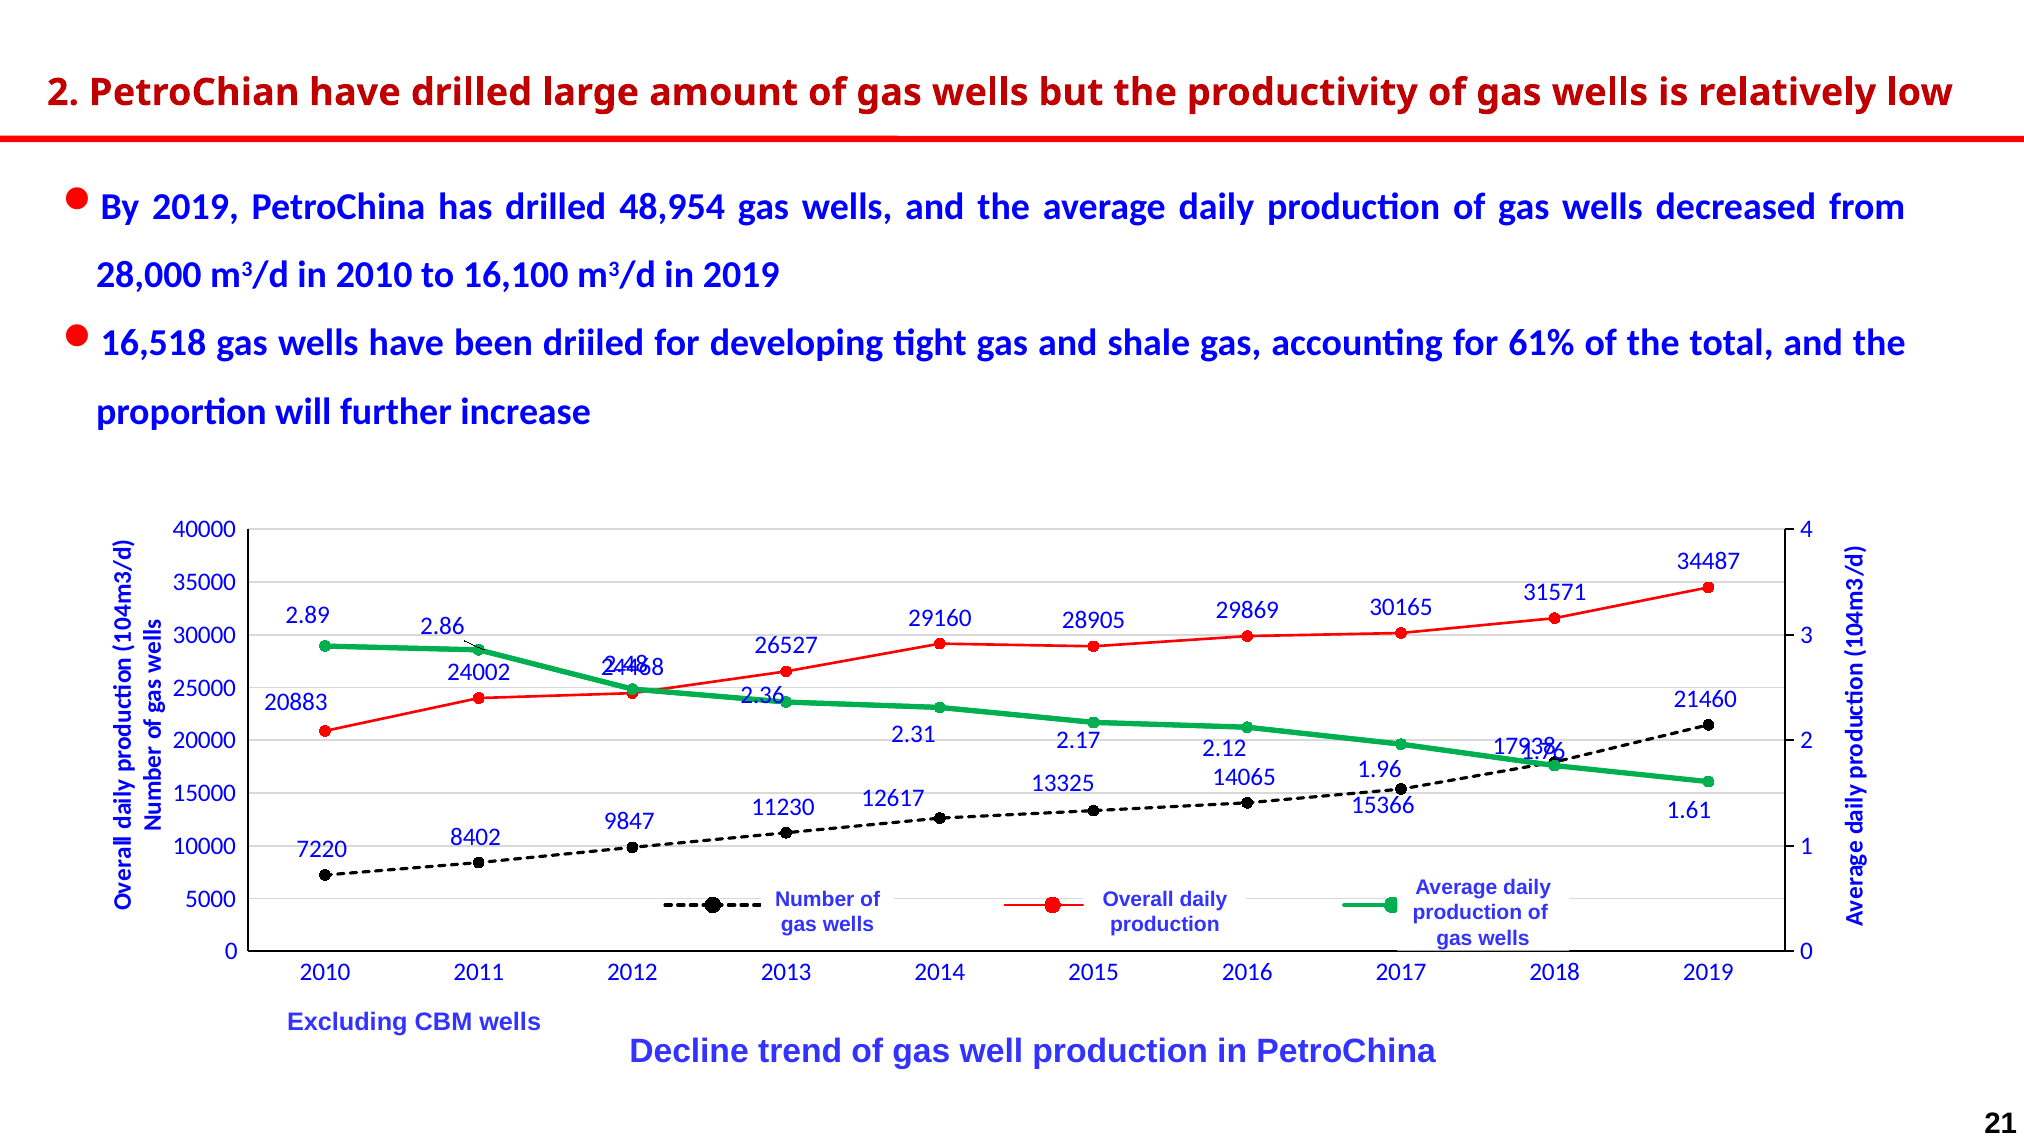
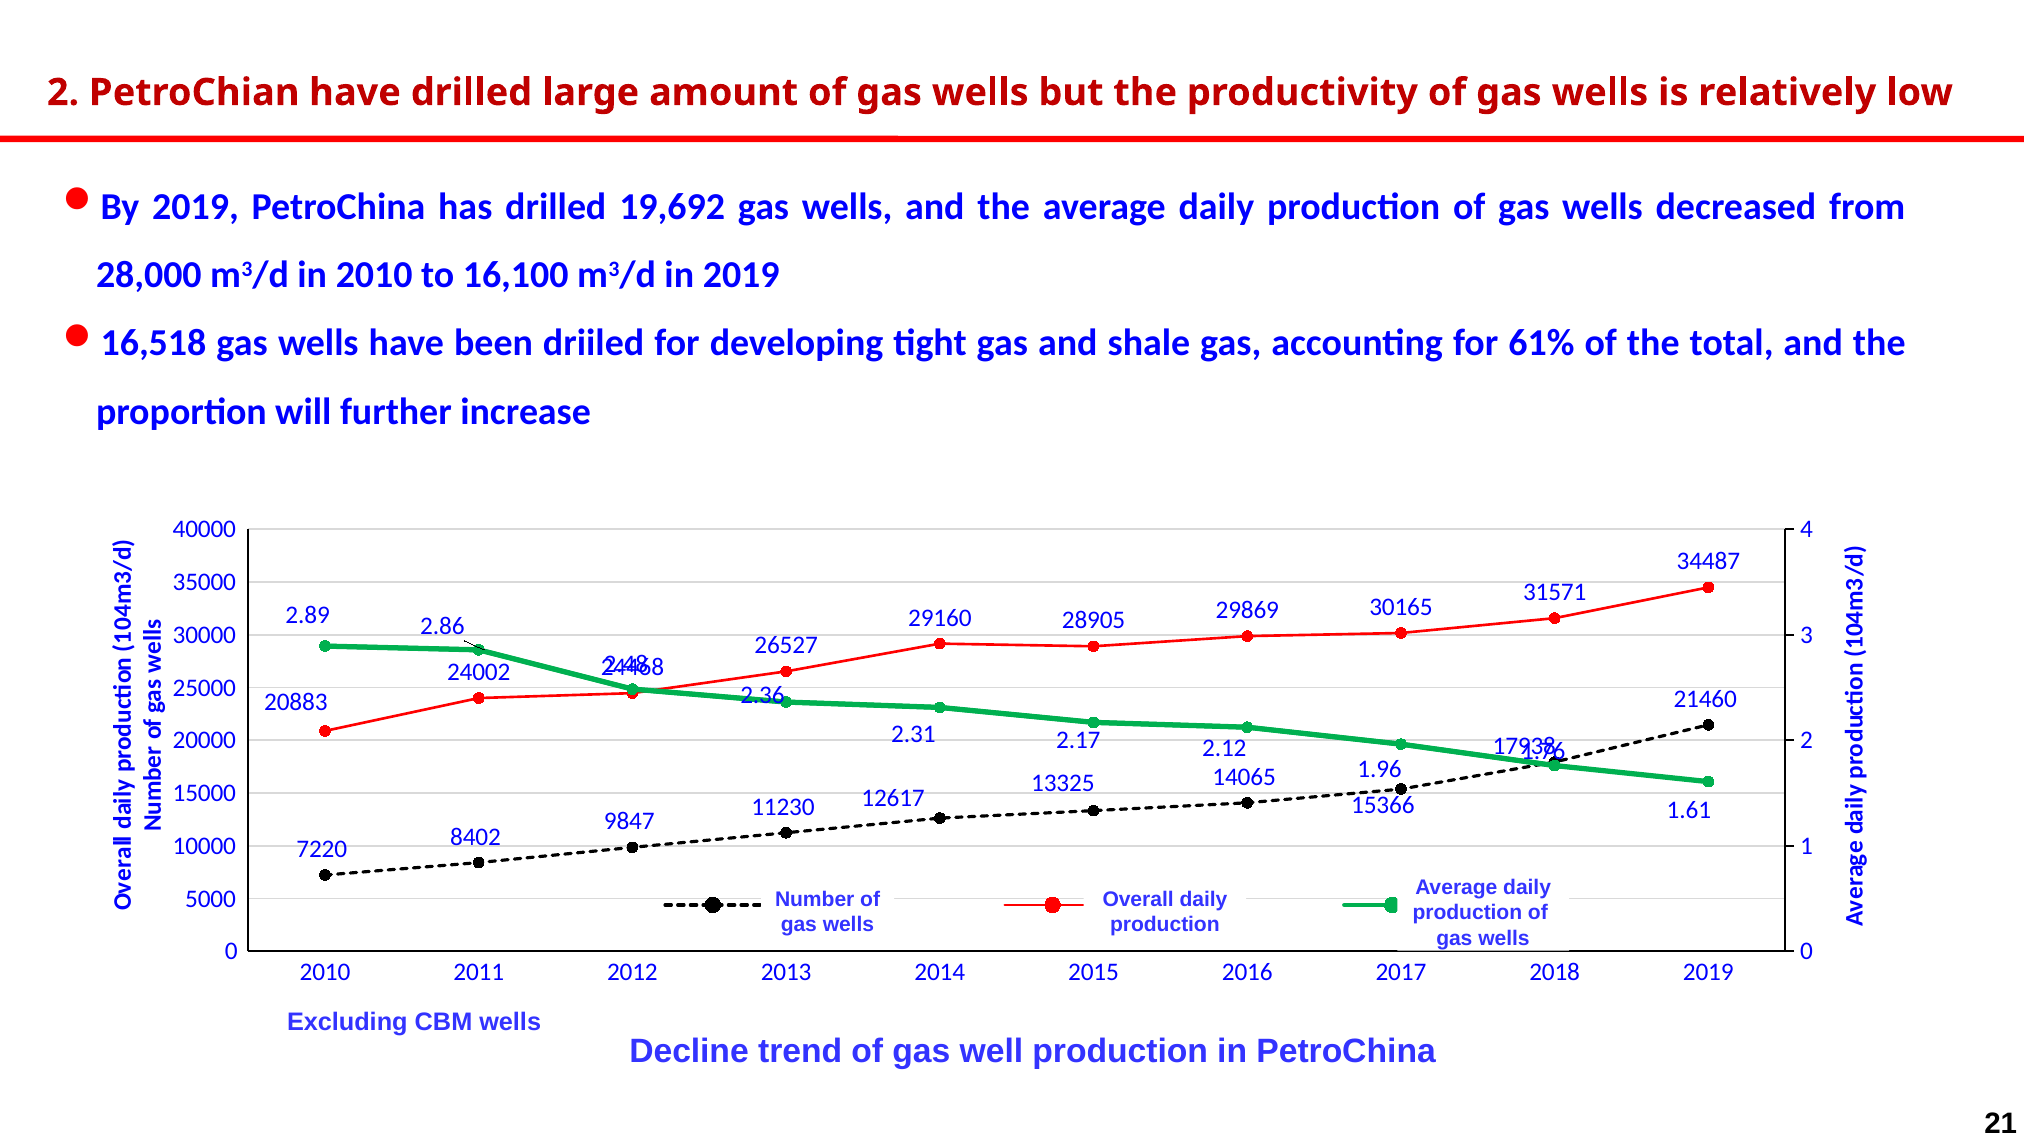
48,954: 48,954 -> 19,692
